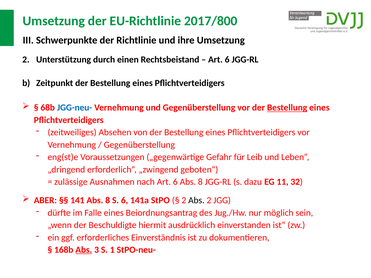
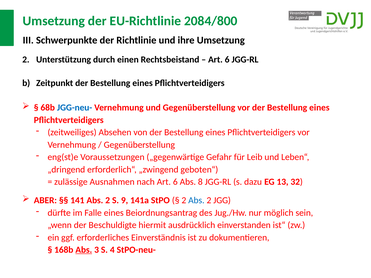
2017/800: 2017/800 -> 2084/800
Bestellung at (287, 108) underline: present -> none
11: 11 -> 13
141 Abs 8: 8 -> 2
S 6: 6 -> 9
Abs at (196, 201) colour: black -> blue
1: 1 -> 4
